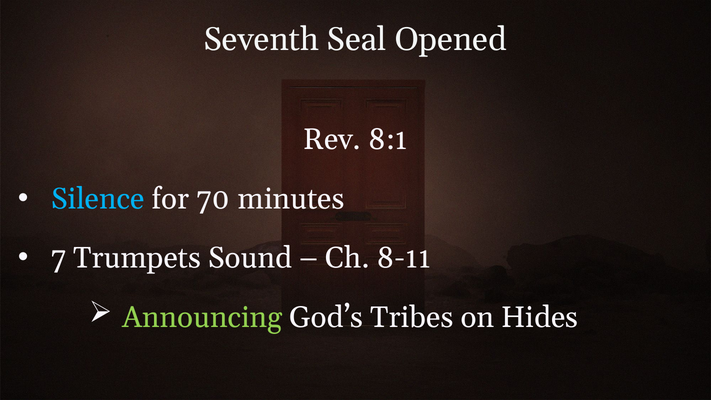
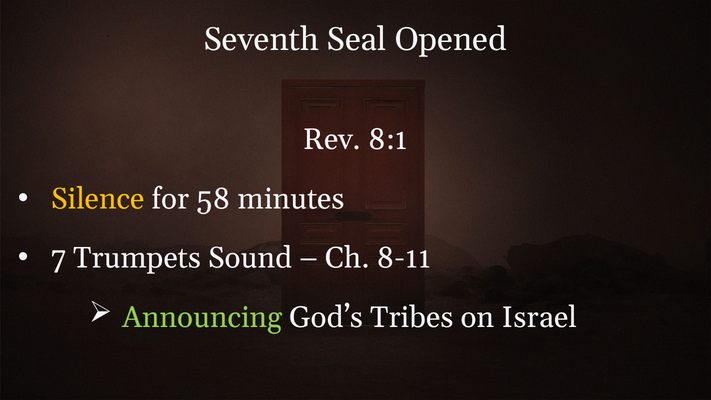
Silence colour: light blue -> yellow
70: 70 -> 58
Hides: Hides -> Israel
